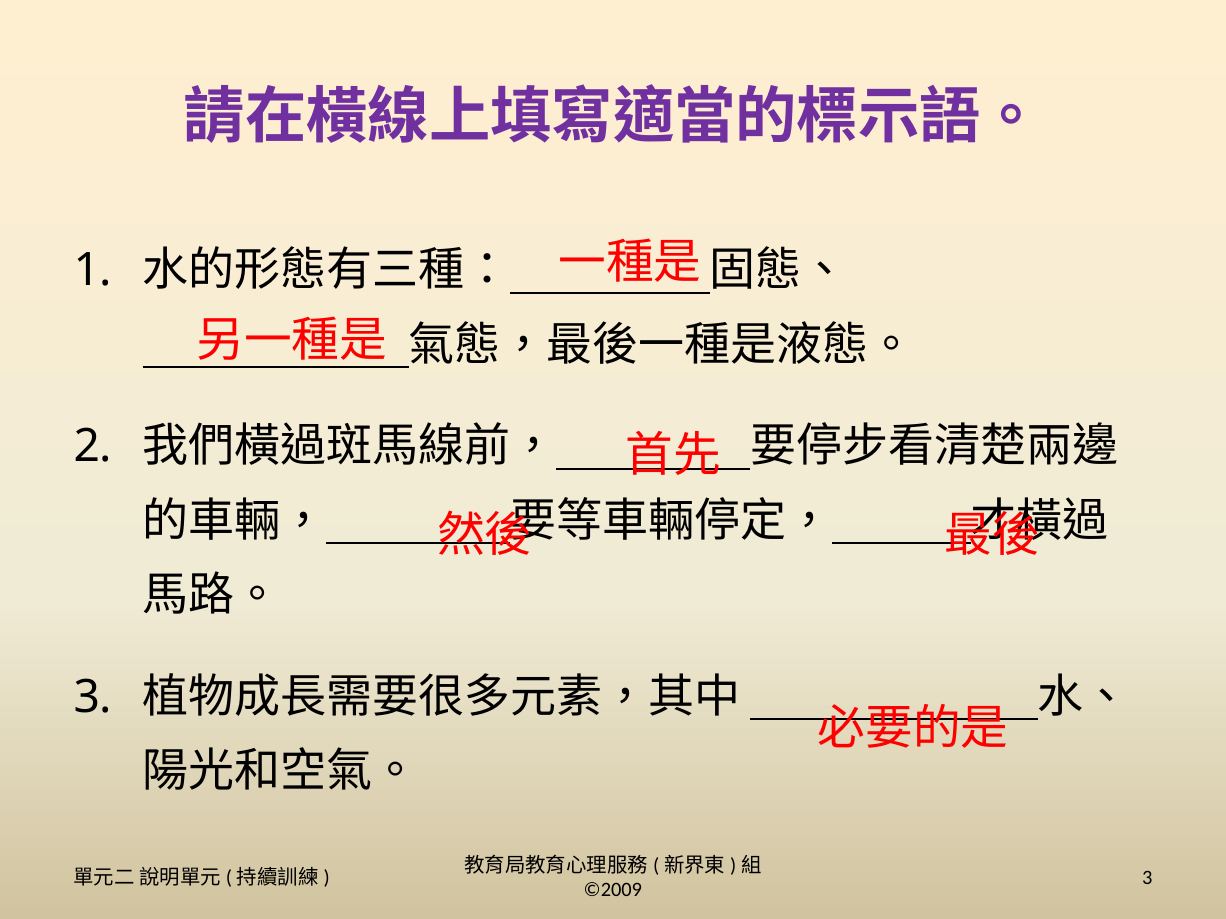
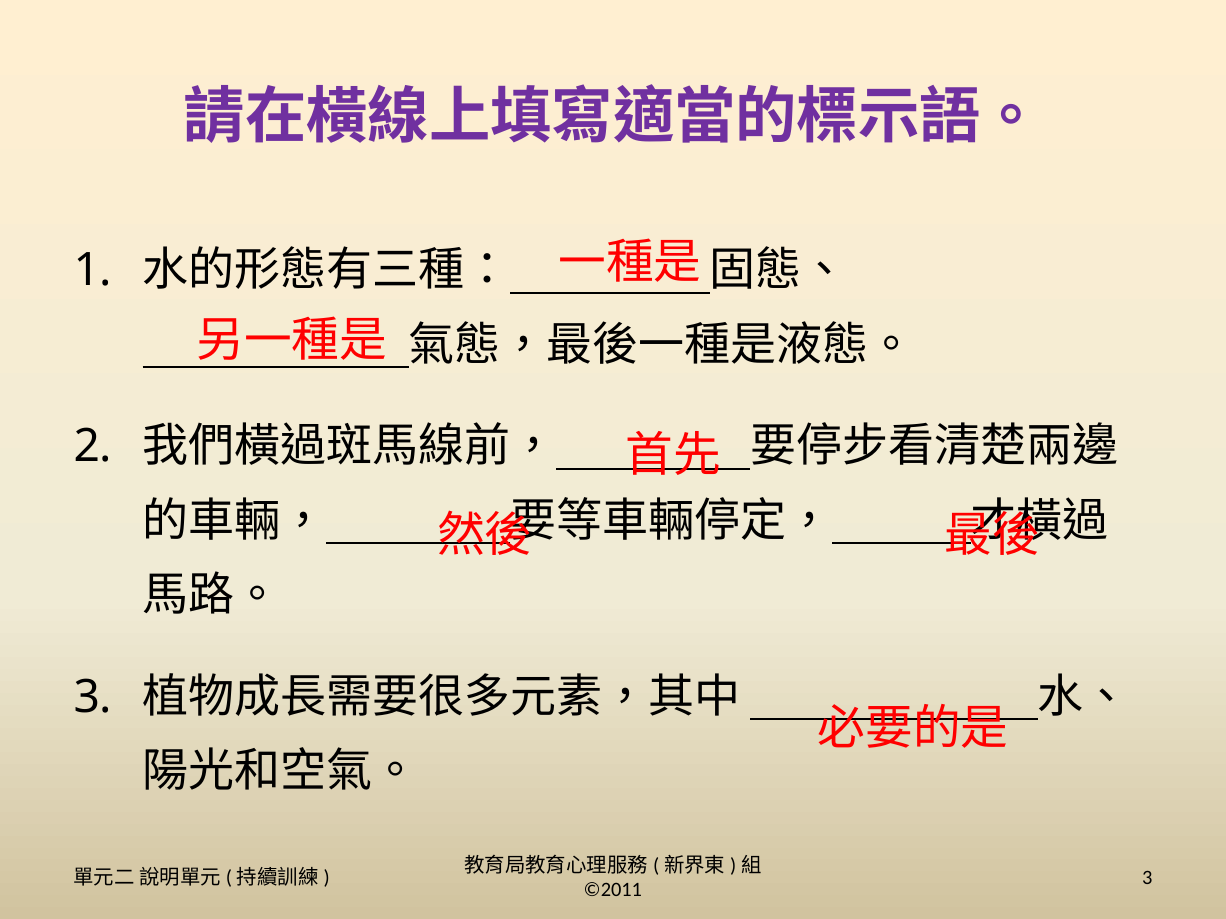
©2009: ©2009 -> ©2011
